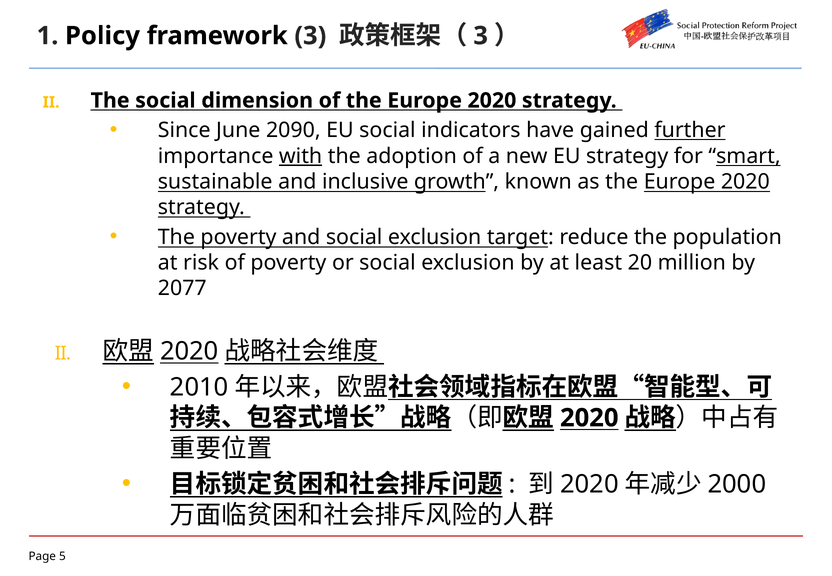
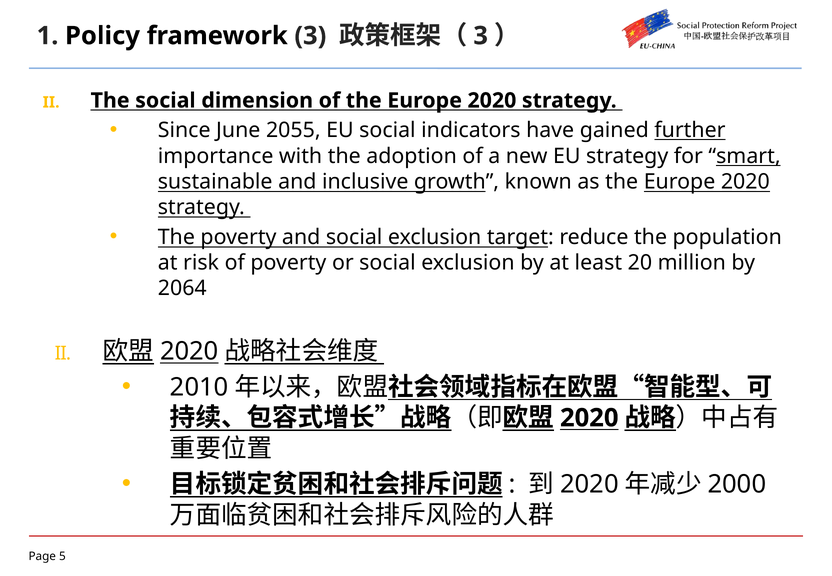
2090: 2090 -> 2055
with underline: present -> none
2077: 2077 -> 2064
